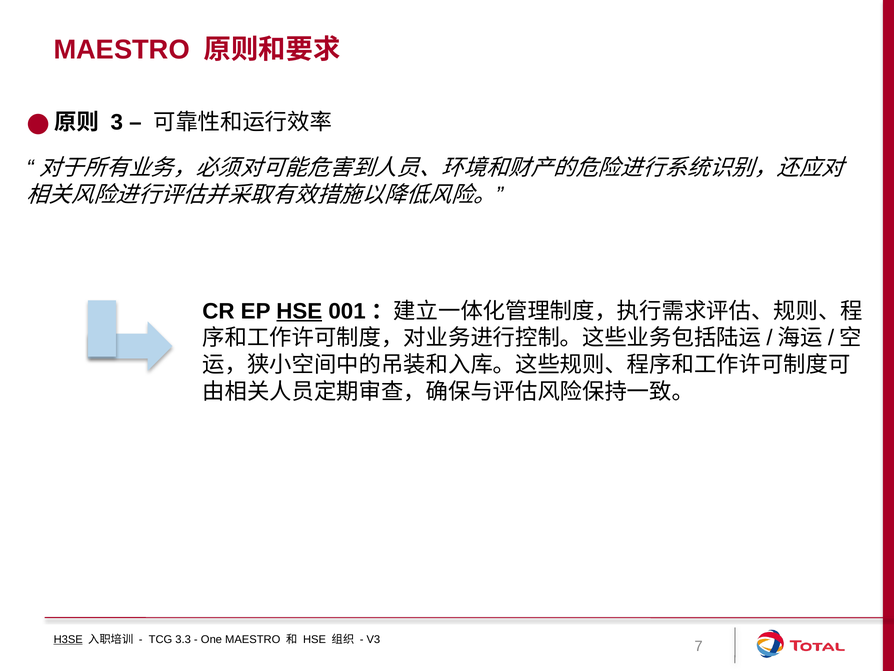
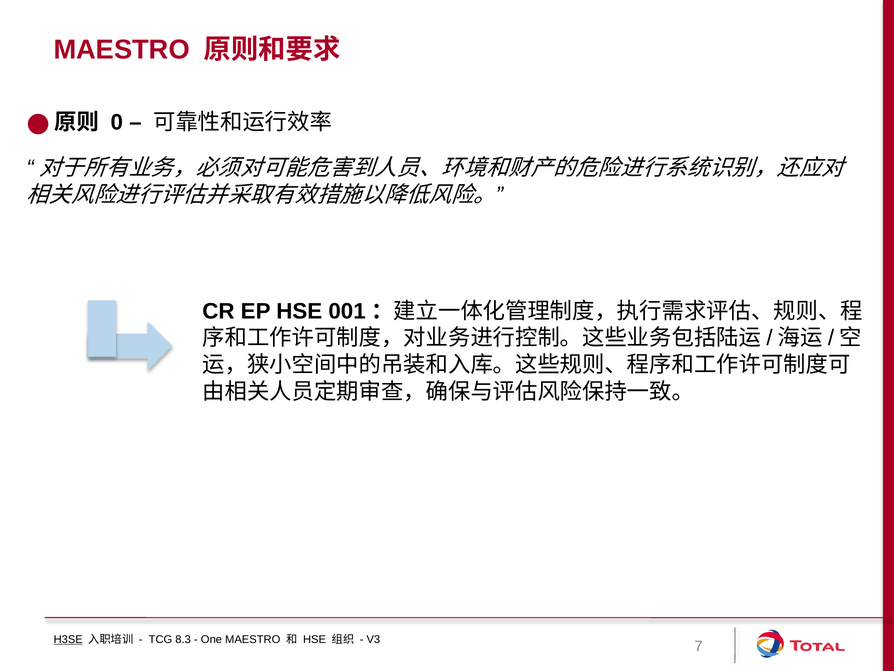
3: 3 -> 0
HSE at (299, 311) underline: present -> none
3.3: 3.3 -> 8.3
